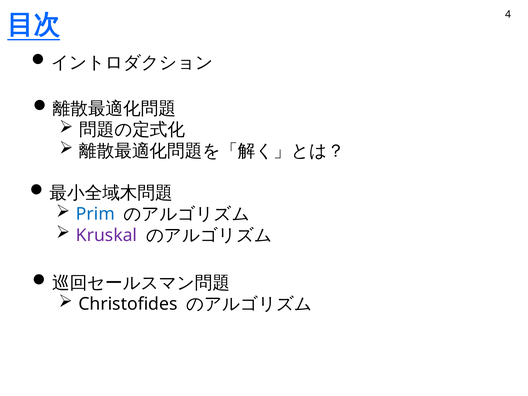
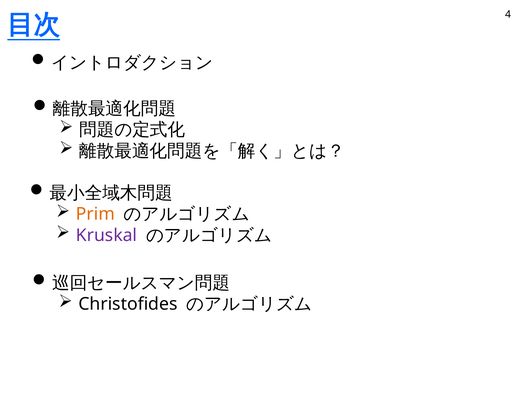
Prim colour: blue -> orange
